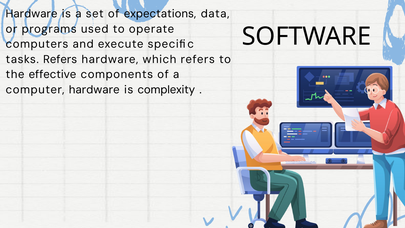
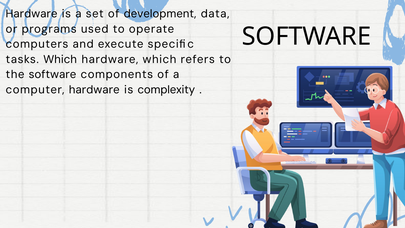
expectations: expectations -> development
tasks Refers: Refers -> Which
the effective: effective -> software
